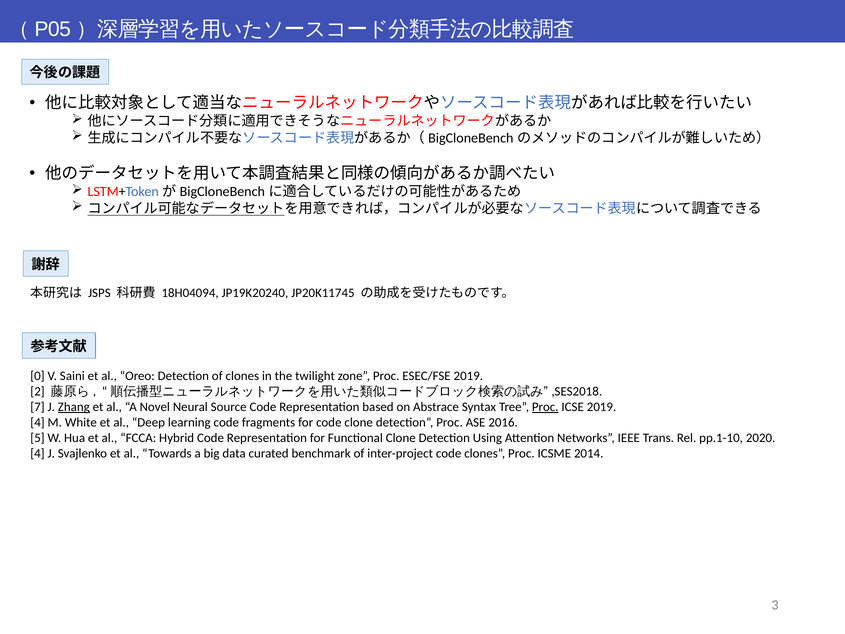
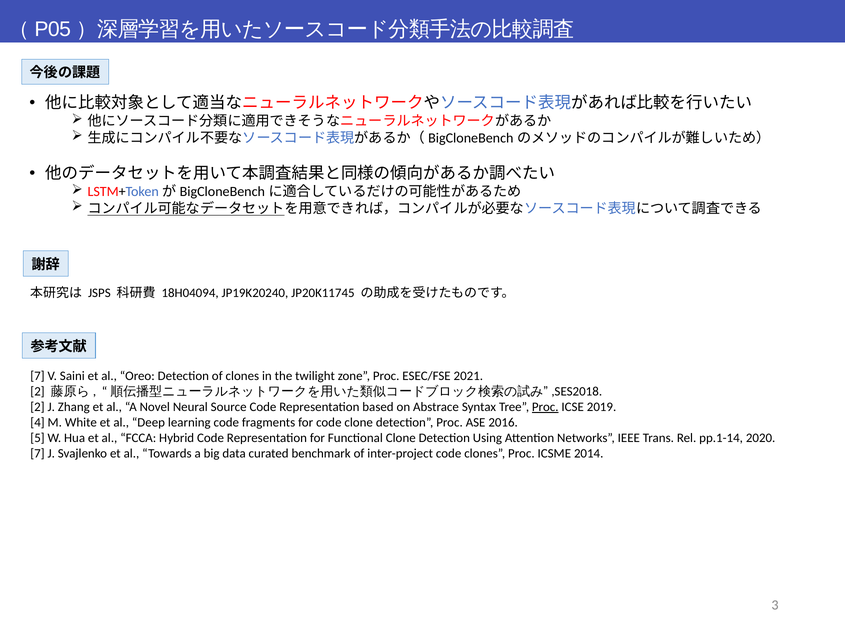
0 at (37, 376): 0 -> 7
ESEC/FSE 2019: 2019 -> 2021
7 at (37, 407): 7 -> 2
Zhang underline: present -> none
pp.1-10: pp.1-10 -> pp.1-14
4 at (37, 453): 4 -> 7
